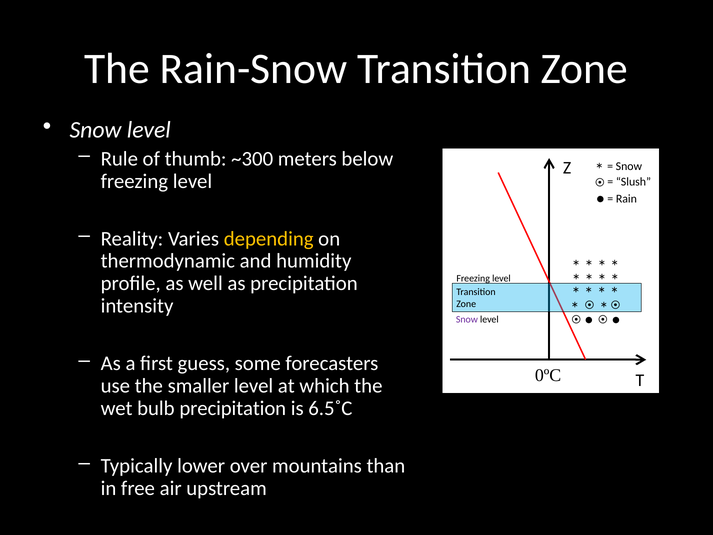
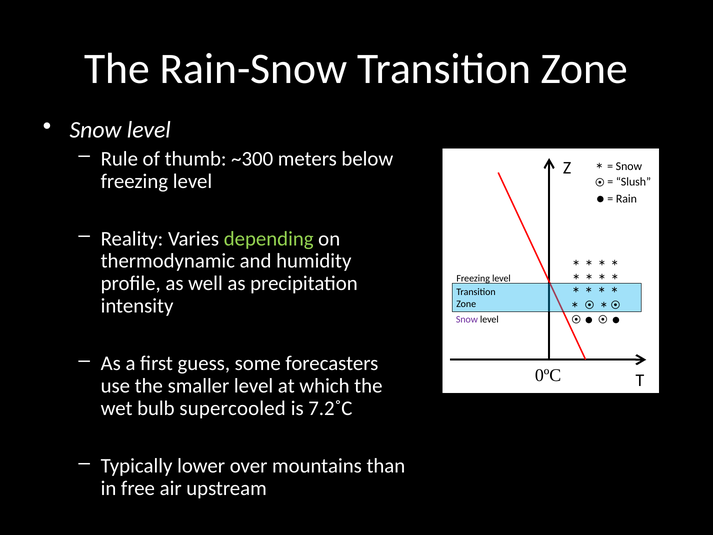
depending colour: yellow -> light green
bulb precipitation: precipitation -> supercooled
6.5˚C: 6.5˚C -> 7.2˚C
